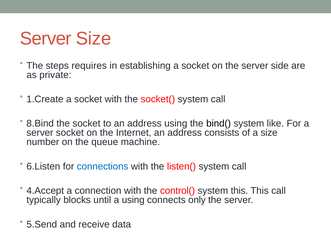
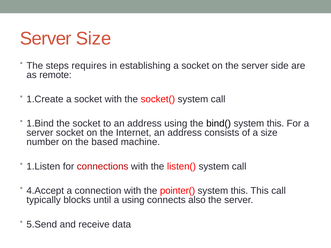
private: private -> remote
8.Bind: 8.Bind -> 1.Bind
like at (275, 124): like -> this
queue: queue -> based
6.Listen: 6.Listen -> 1.Listen
connections colour: blue -> red
control(: control( -> pointer(
only: only -> also
